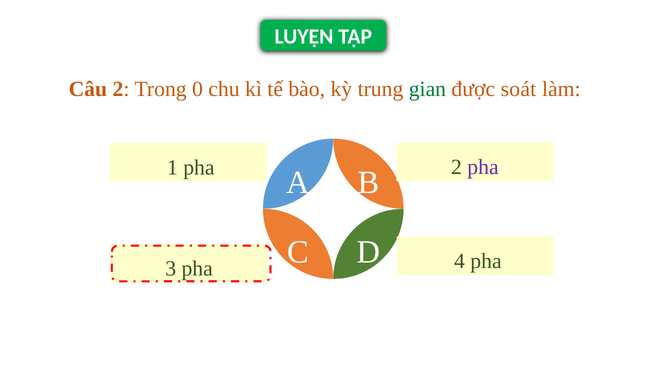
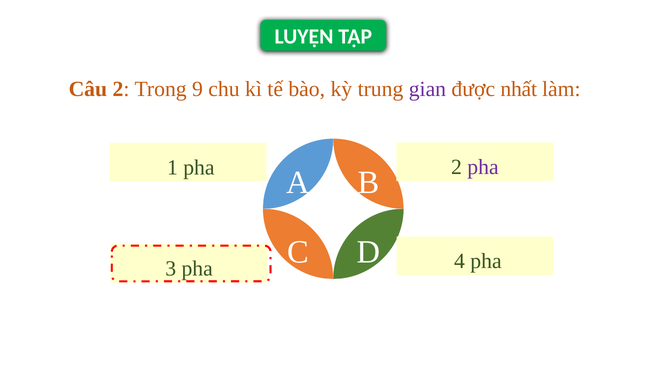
0: 0 -> 9
gian colour: green -> purple
soát: soát -> nhất
